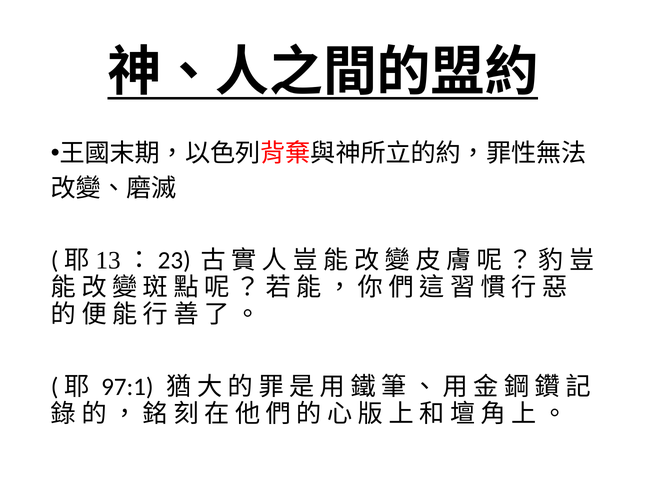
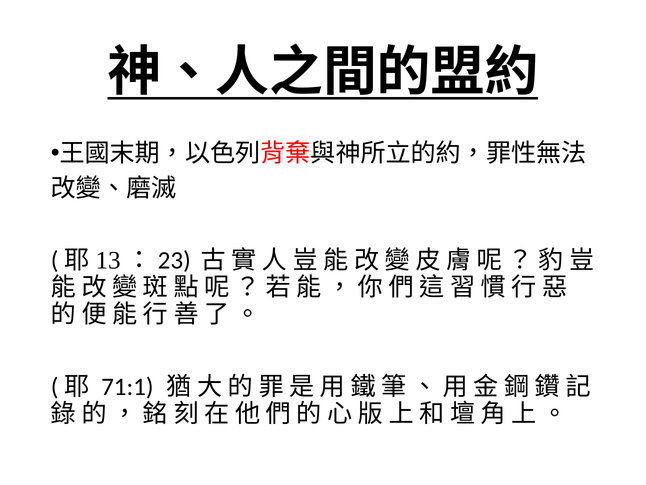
97:1: 97:1 -> 71:1
